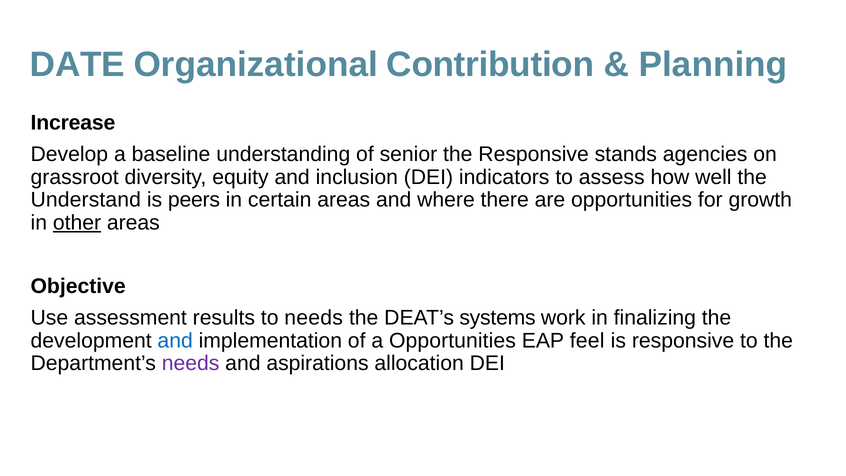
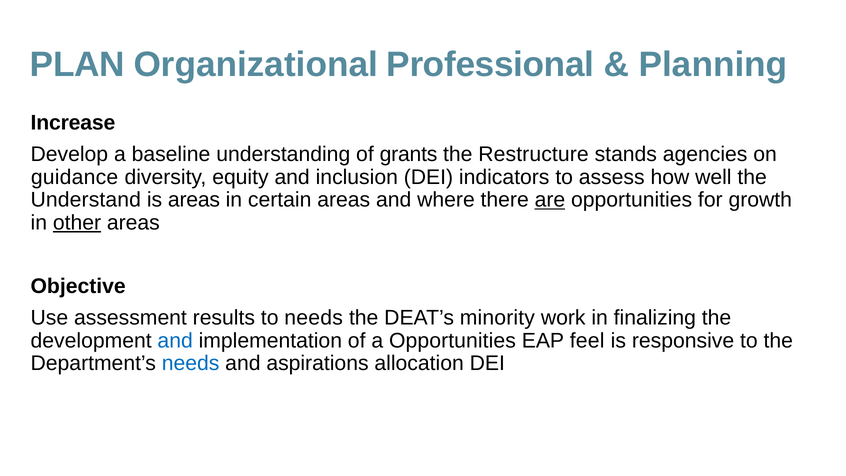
DATE: DATE -> PLAN
Contribution: Contribution -> Professional
senior: senior -> grants
the Responsive: Responsive -> Restructure
grassroot: grassroot -> guidance
is peers: peers -> areas
are underline: none -> present
systems: systems -> minority
needs at (191, 363) colour: purple -> blue
